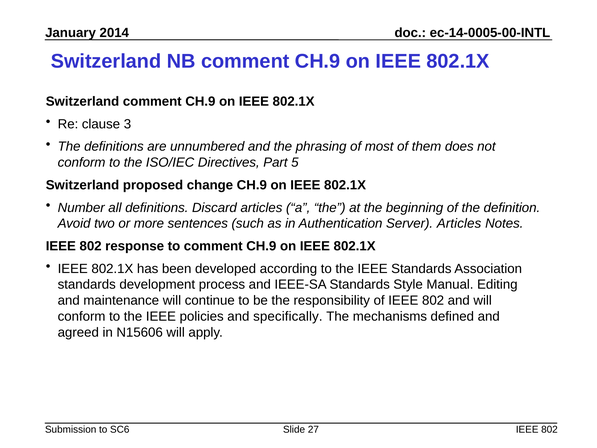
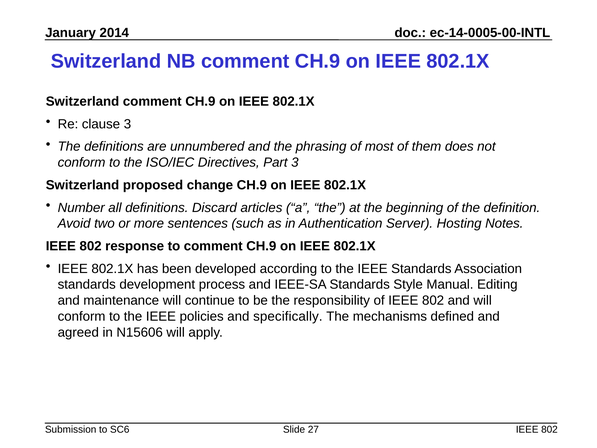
Part 5: 5 -> 3
Server Articles: Articles -> Hosting
